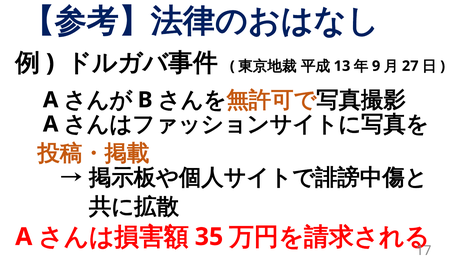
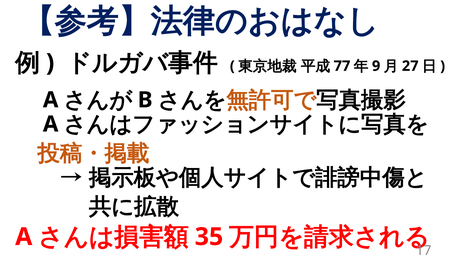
13: 13 -> 77
